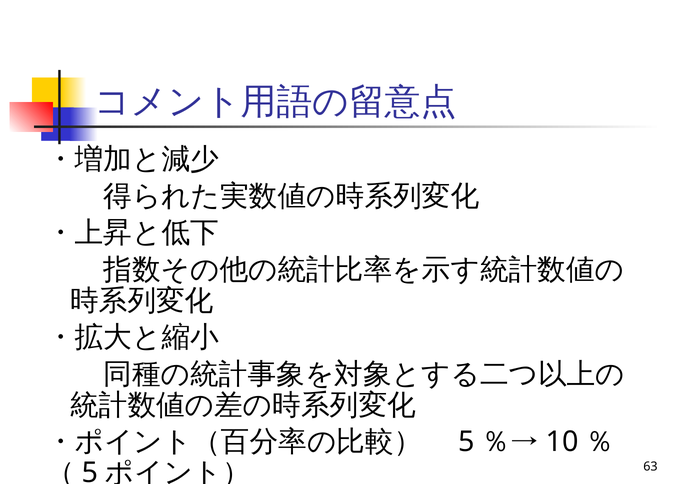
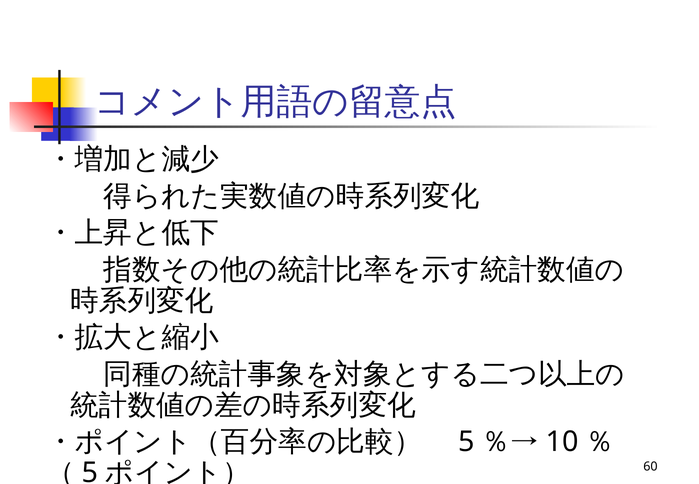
63: 63 -> 60
